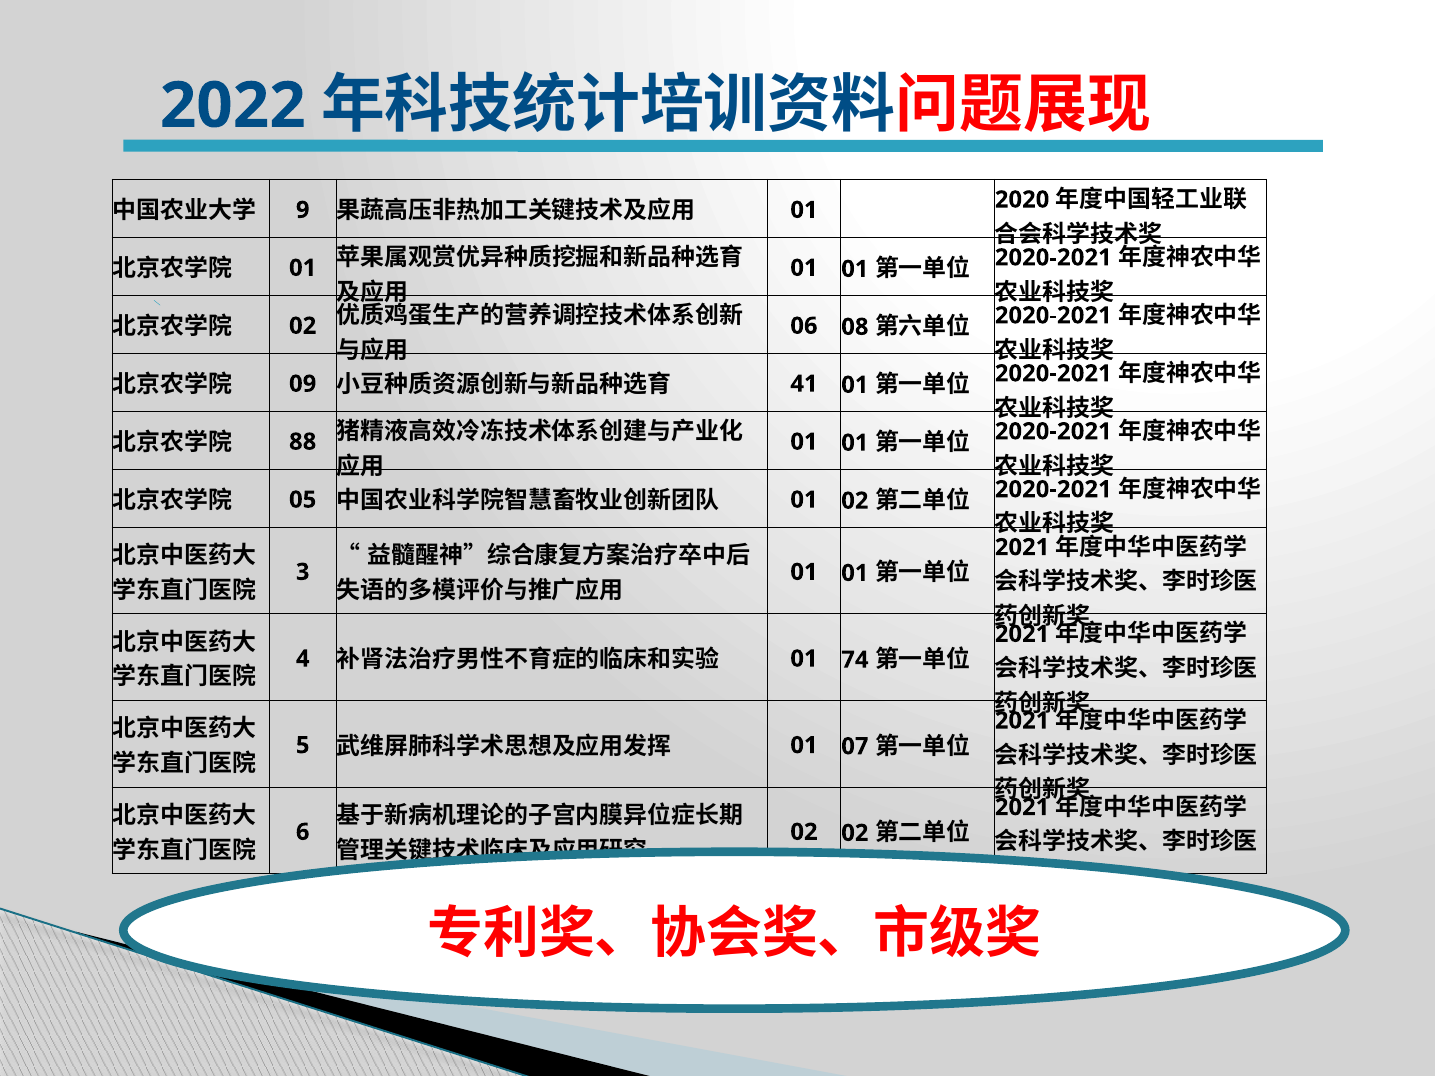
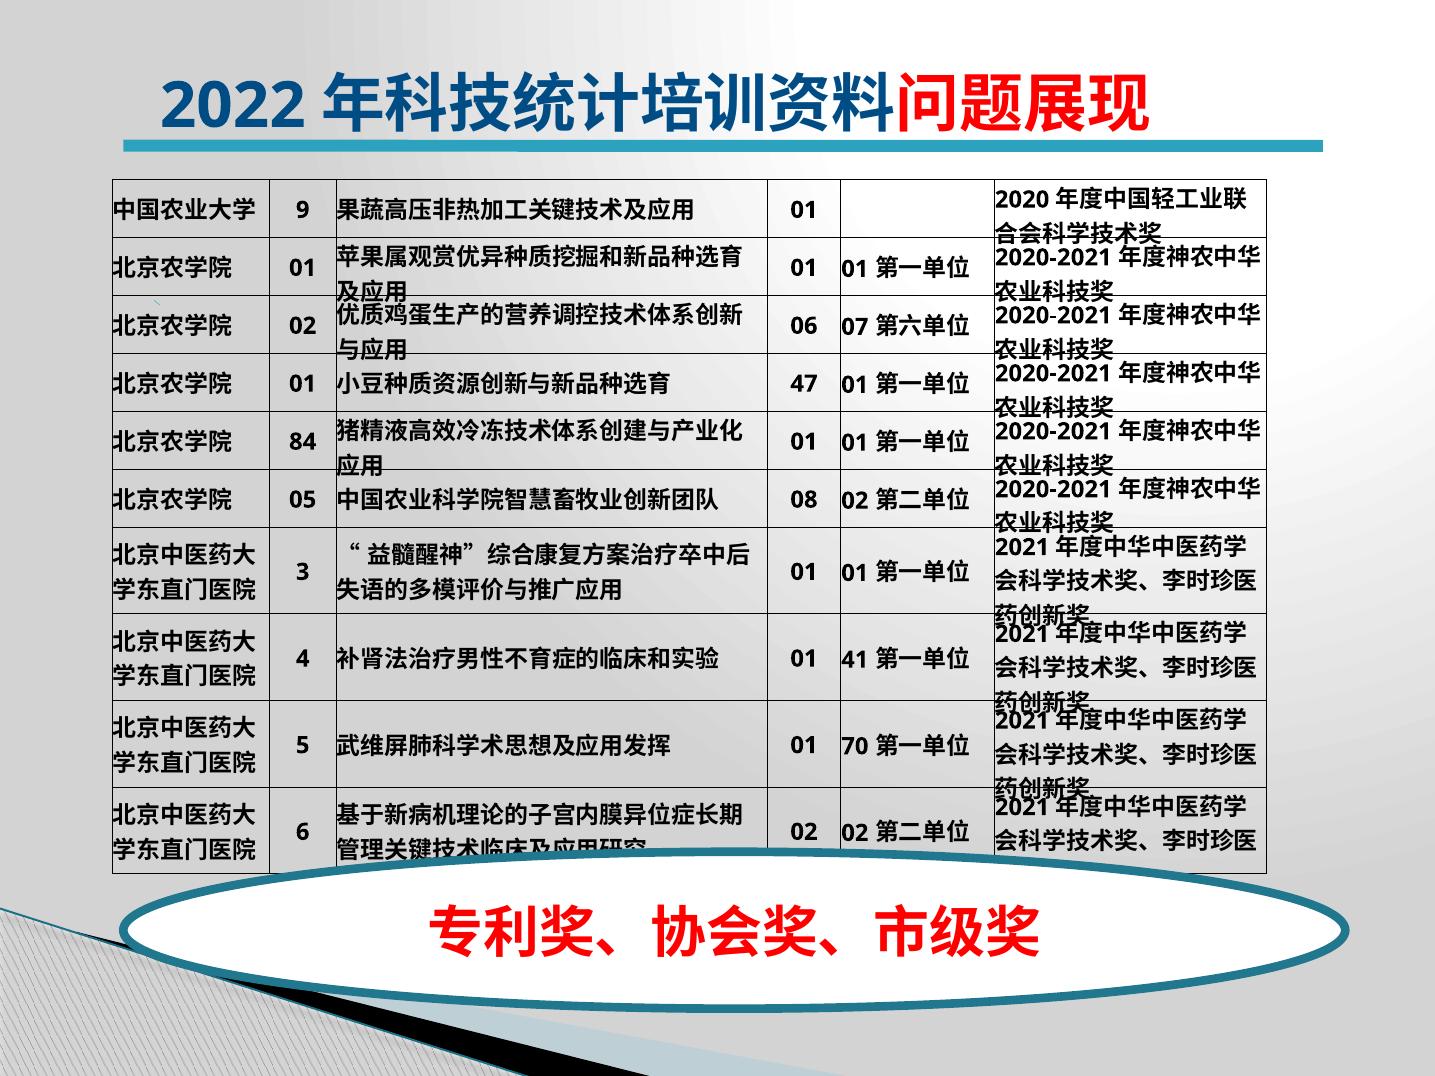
08: 08 -> 07
09 at (303, 384): 09 -> 01
41: 41 -> 47
88: 88 -> 84
01 at (804, 500): 01 -> 08
74: 74 -> 41
07: 07 -> 70
